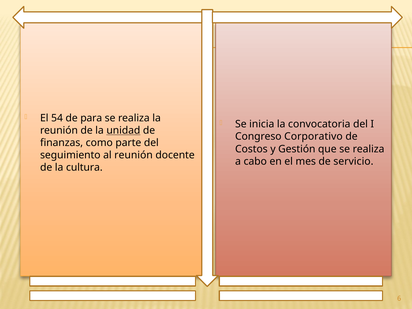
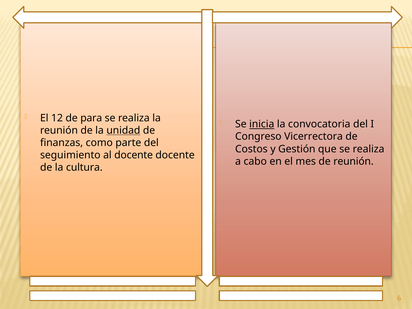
54: 54 -> 12
inicia underline: none -> present
Corporativo: Corporativo -> Vicerrectora
al reunión: reunión -> docente
de servicio: servicio -> reunión
